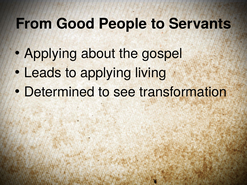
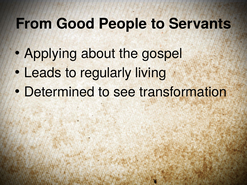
to applying: applying -> regularly
